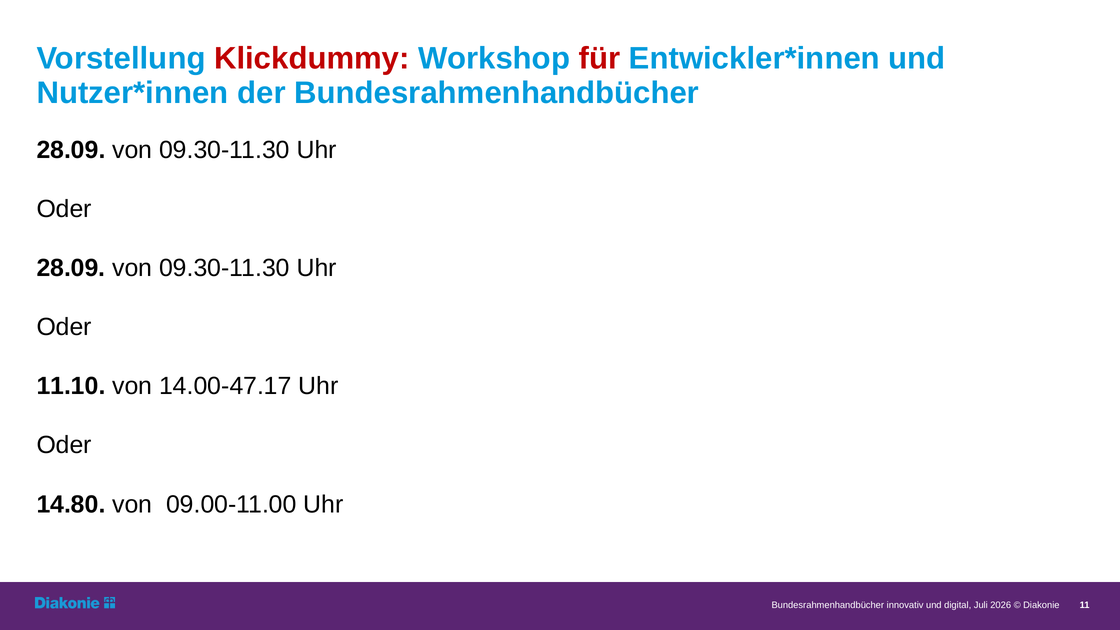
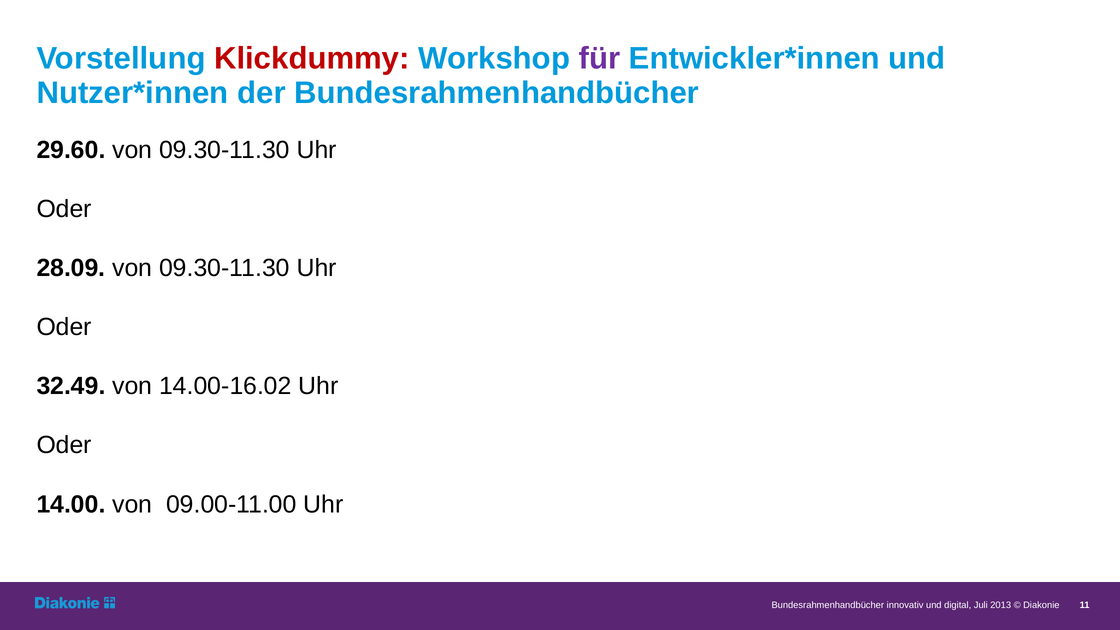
für colour: red -> purple
28.09 at (71, 150): 28.09 -> 29.60
11.10: 11.10 -> 32.49
14.00-47.17: 14.00-47.17 -> 14.00-16.02
14.80: 14.80 -> 14.00
2026: 2026 -> 2013
